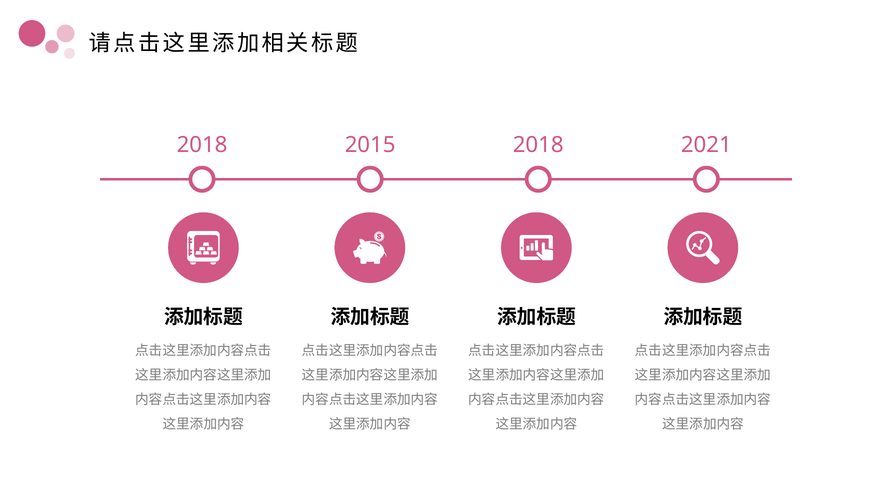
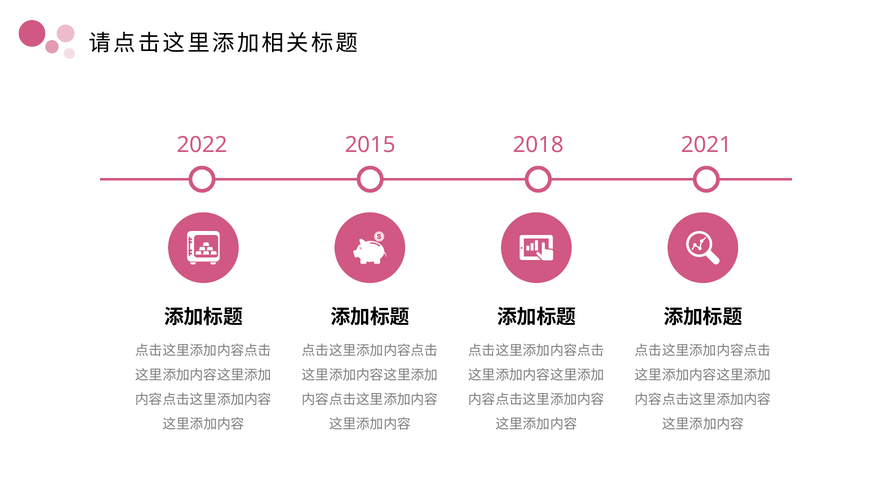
2018 at (202, 145): 2018 -> 2022
